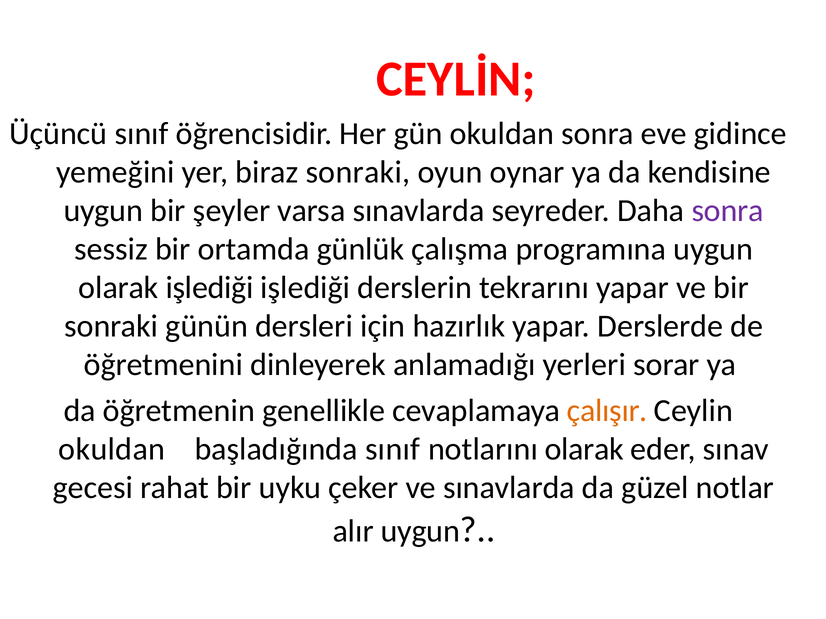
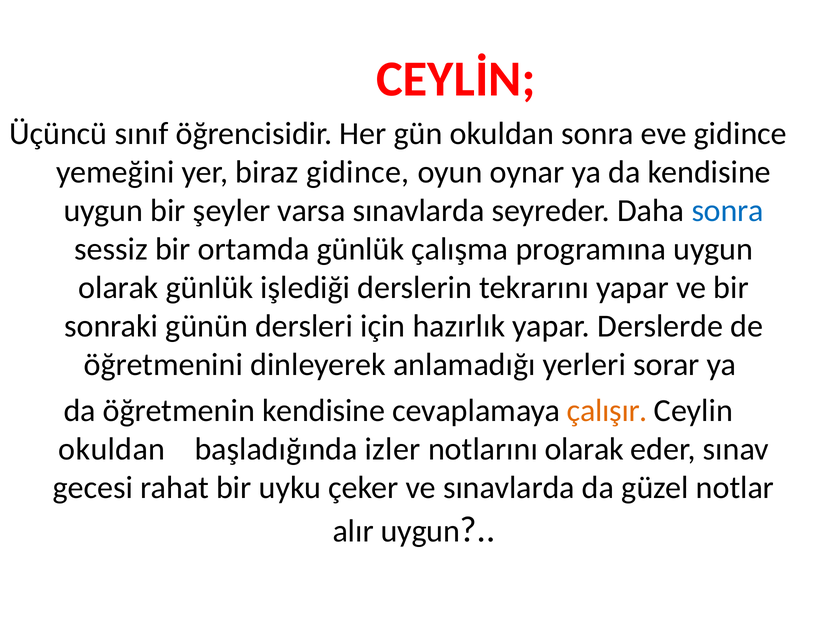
biraz sonraki: sonraki -> gidince
sonra at (728, 211) colour: purple -> blue
olarak işlediği: işlediği -> günlük
öğretmenin genellikle: genellikle -> kendisine
başladığında sınıf: sınıf -> izler
